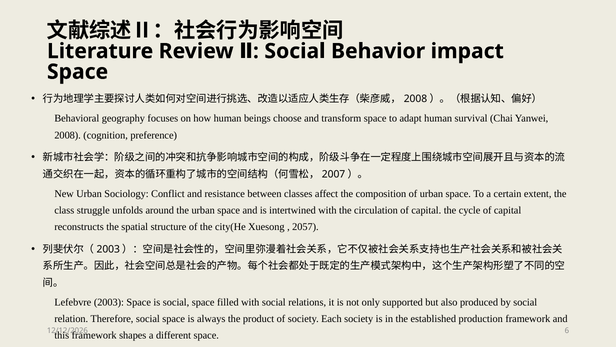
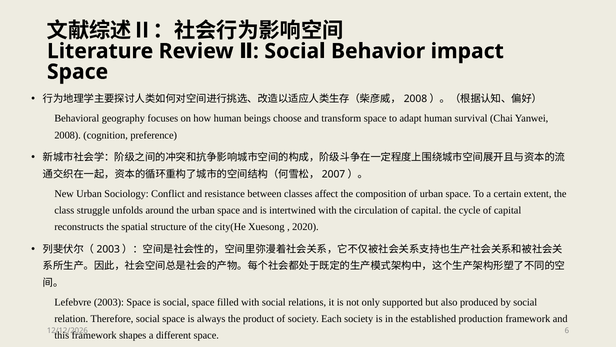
2057: 2057 -> 2020
